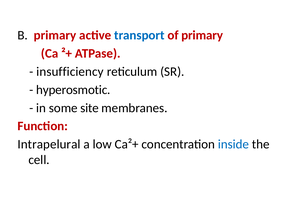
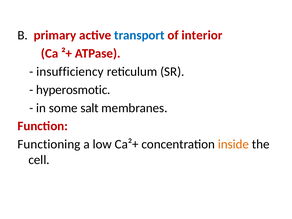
of primary: primary -> interior
site: site -> salt
Intrapelural: Intrapelural -> Functioning
inside colour: blue -> orange
